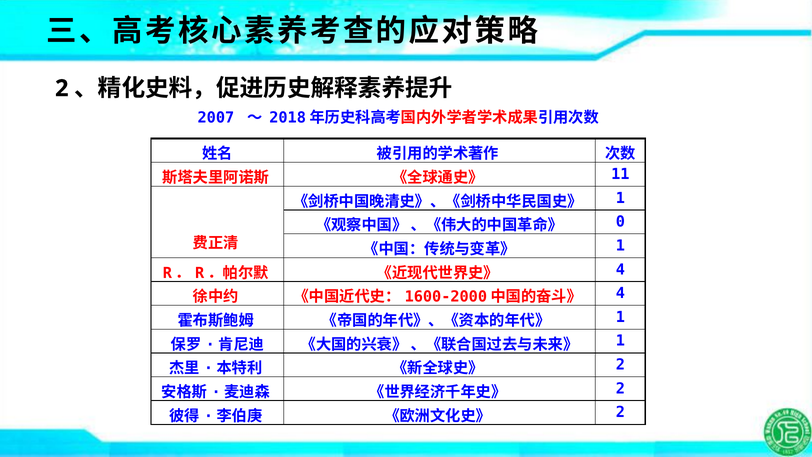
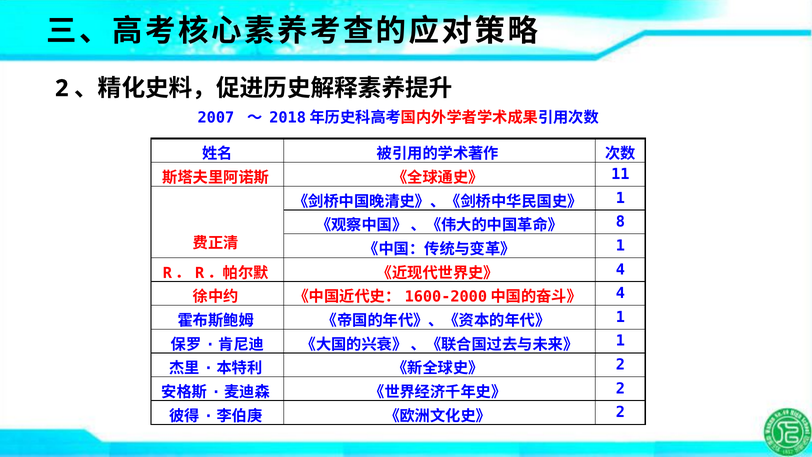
0: 0 -> 8
